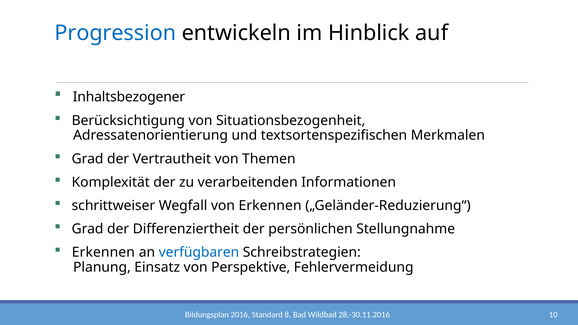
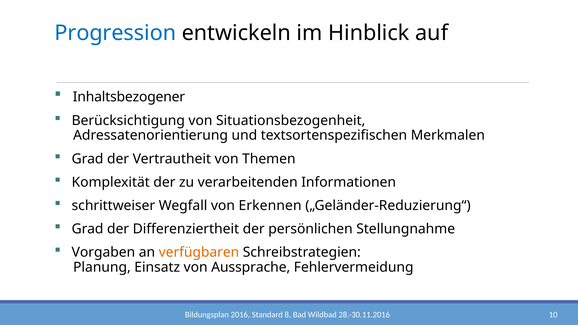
Erkennen at (103, 252): Erkennen -> Vorgaben
verfügbaren colour: blue -> orange
Perspektive: Perspektive -> Aussprache
